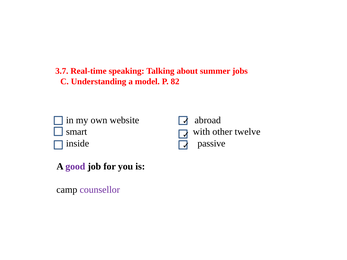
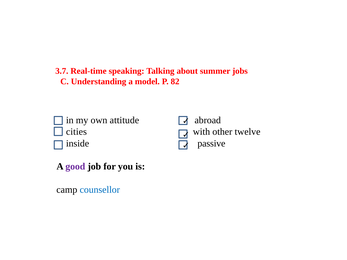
website: website -> attitude
smart: smart -> cities
counsellor colour: purple -> blue
